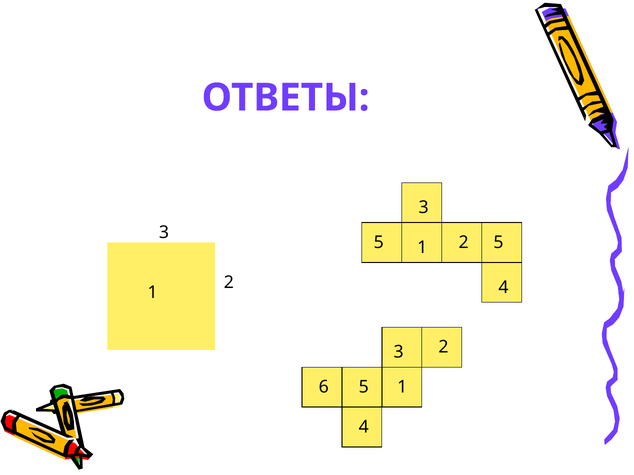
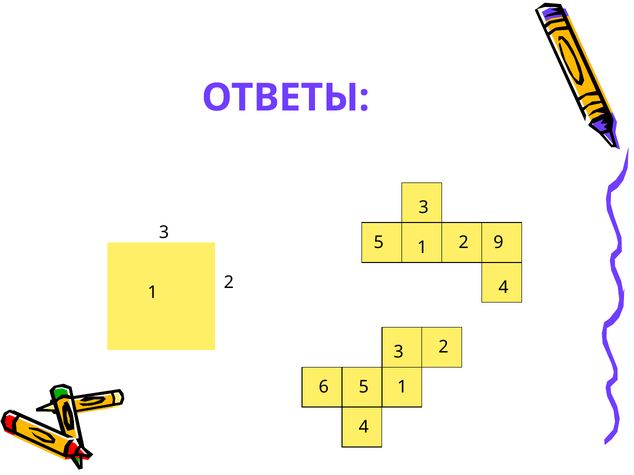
1 5: 5 -> 9
